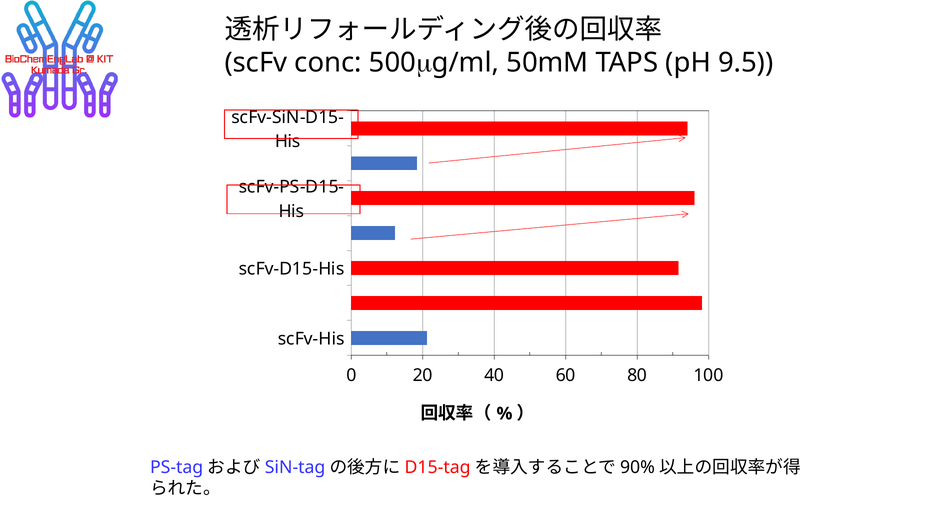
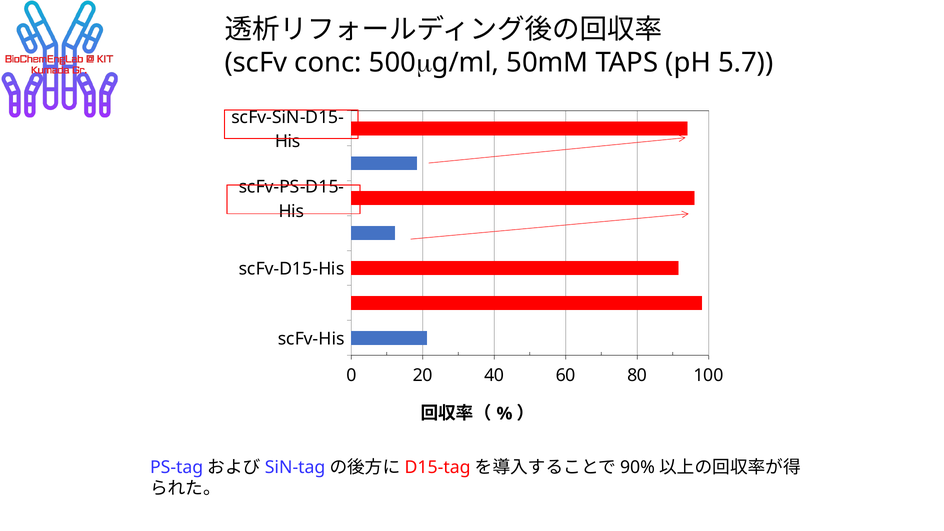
9.5: 9.5 -> 5.7
